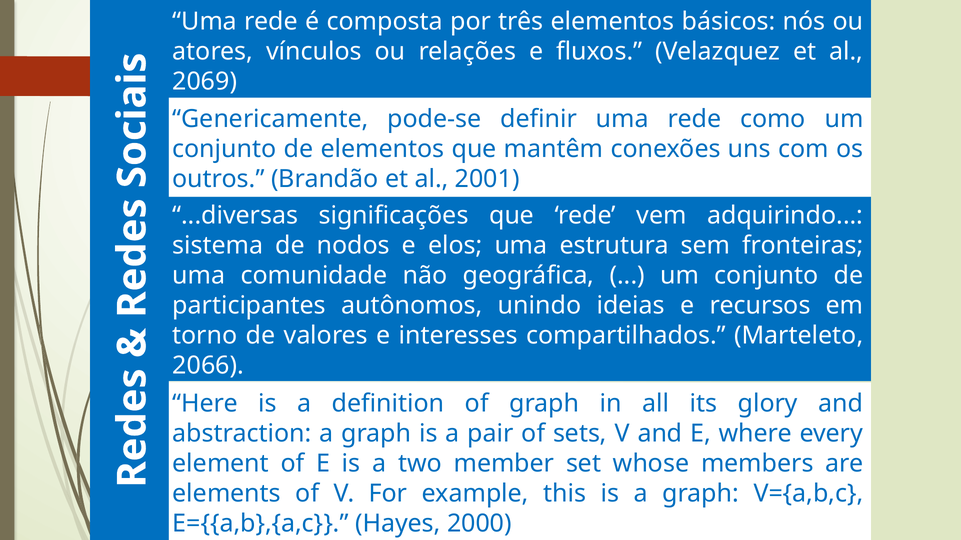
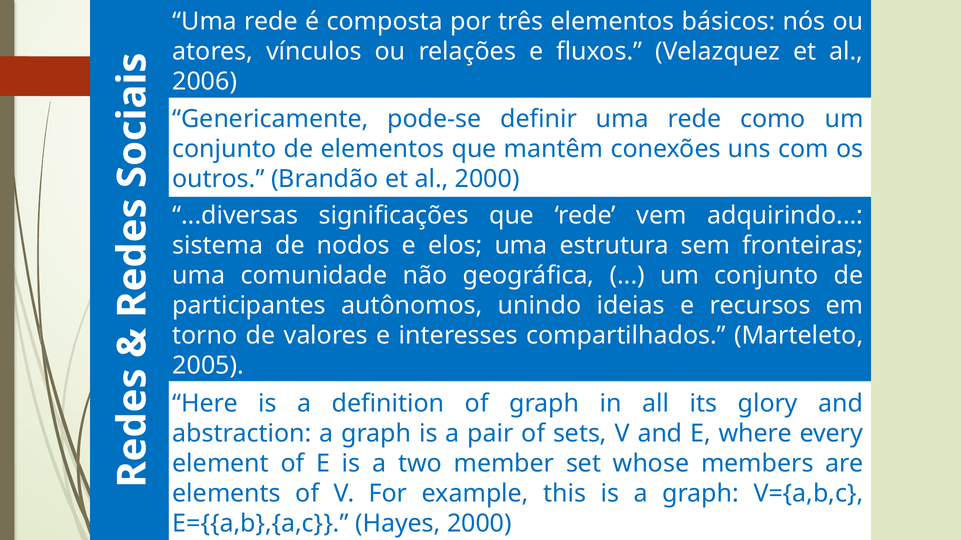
2069: 2069 -> 2006
al 2001: 2001 -> 2000
2066: 2066 -> 2005
